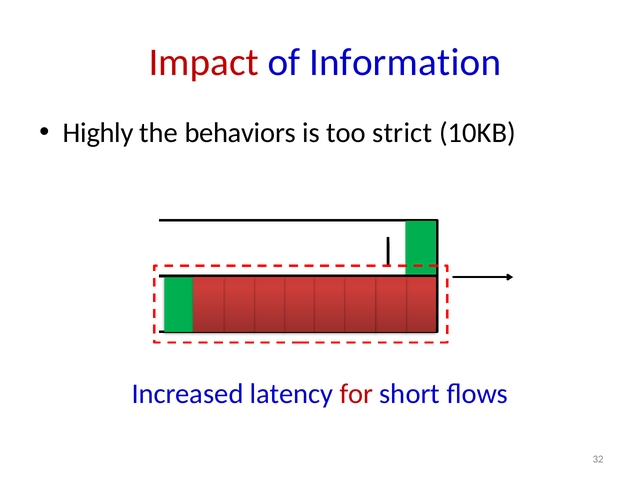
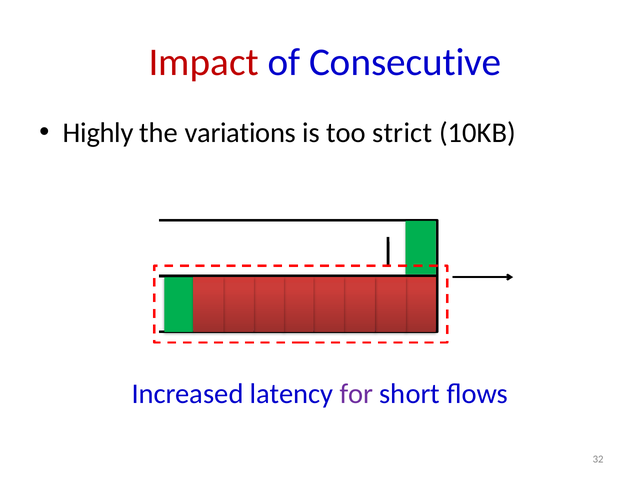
Information: Information -> Consecutive
behaviors: behaviors -> variations
for colour: red -> purple
